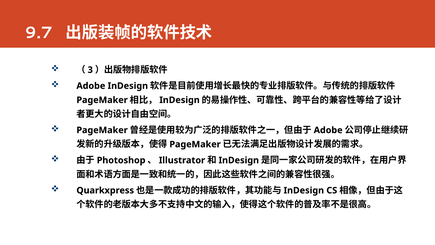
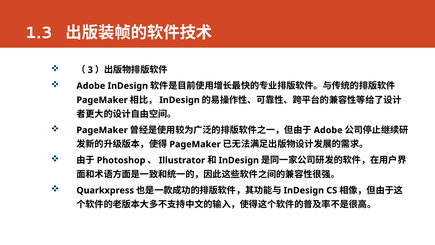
9.7: 9.7 -> 1.3
